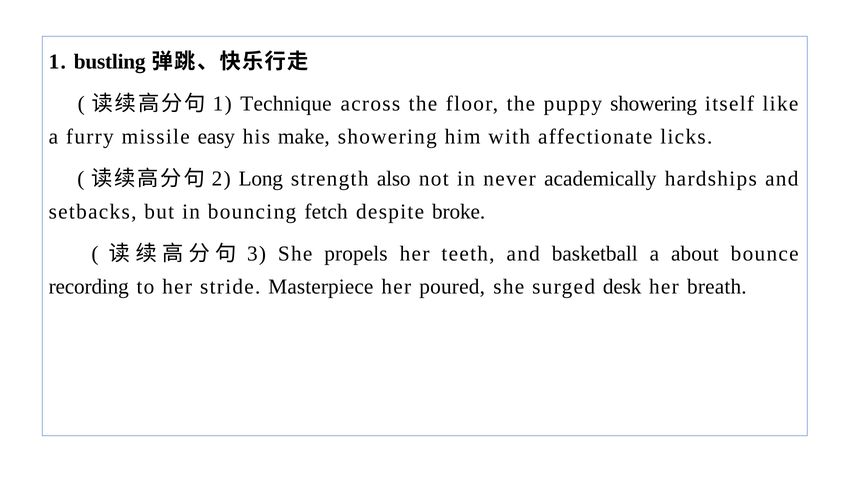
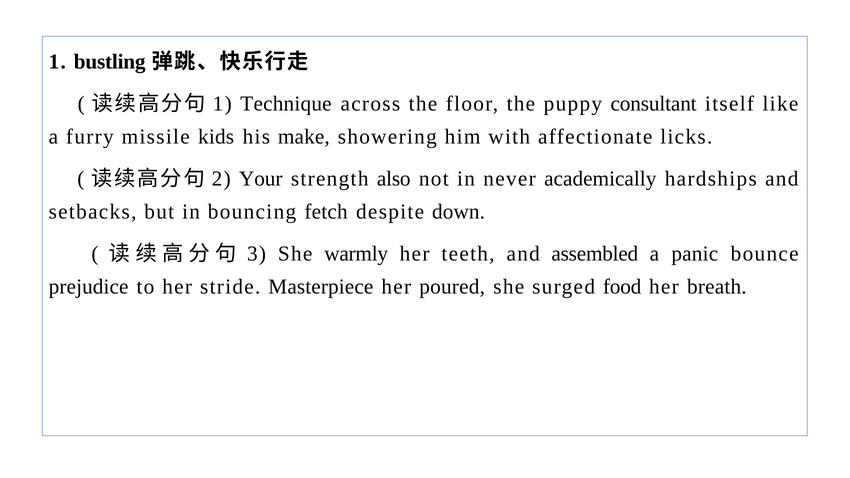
puppy showering: showering -> consultant
easy: easy -> kids
Long: Long -> Your
broke: broke -> down
propels: propels -> warmly
basketball: basketball -> assembled
about: about -> panic
recording: recording -> prejudice
desk: desk -> food
